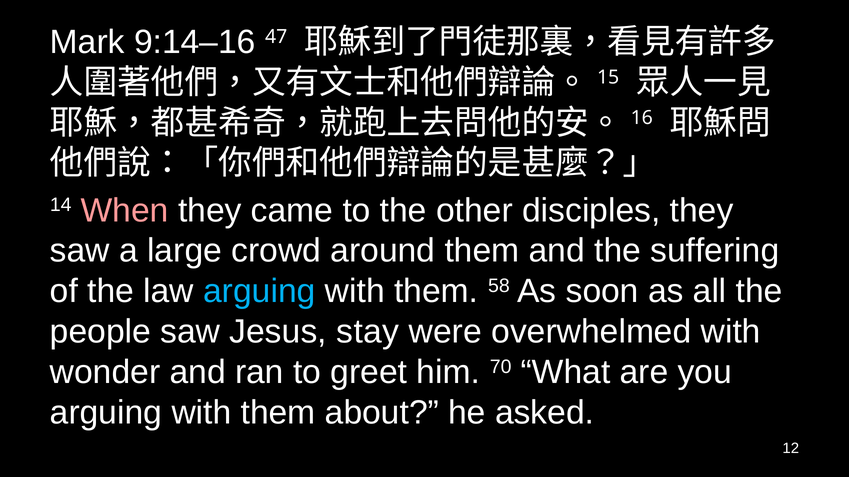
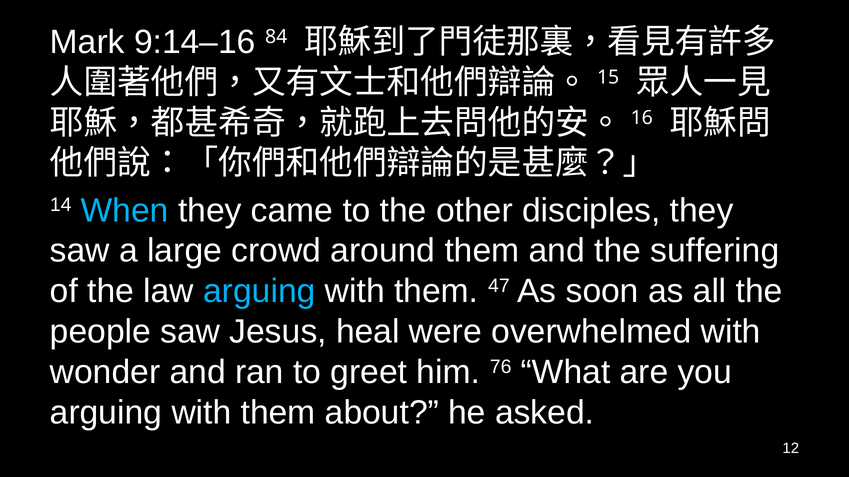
47: 47 -> 84
When colour: pink -> light blue
58: 58 -> 47
stay: stay -> heal
70: 70 -> 76
